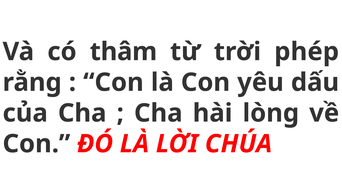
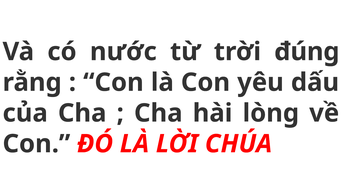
thâm: thâm -> nước
phép: phép -> đúng
